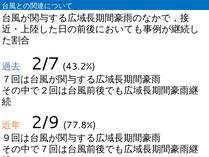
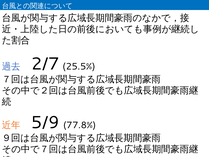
43.2%: 43.2% -> 25.5%
2/9: 2/9 -> 5/9
